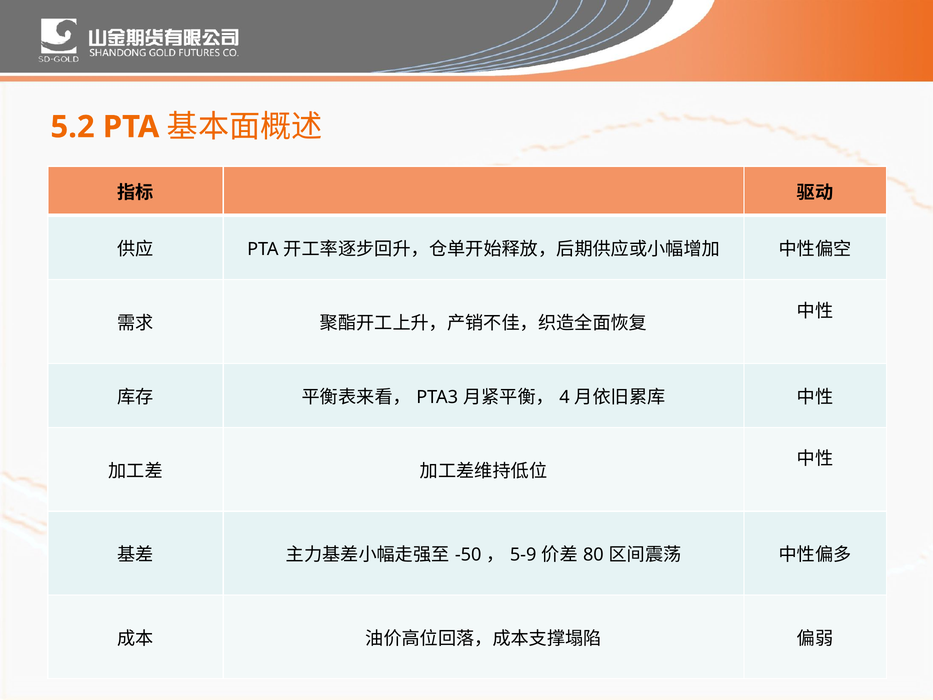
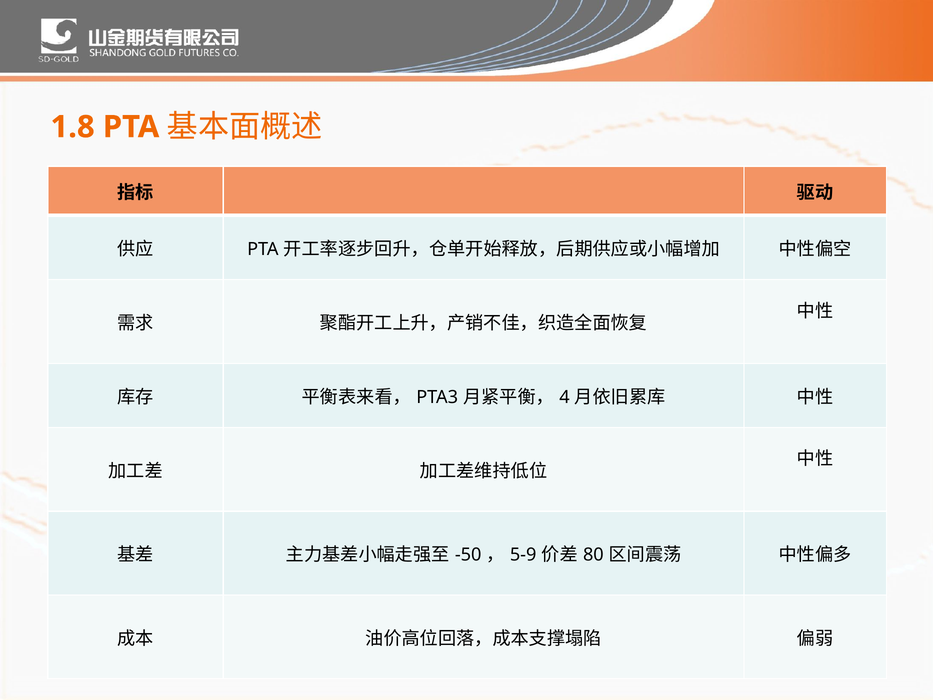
5.2: 5.2 -> 1.8
